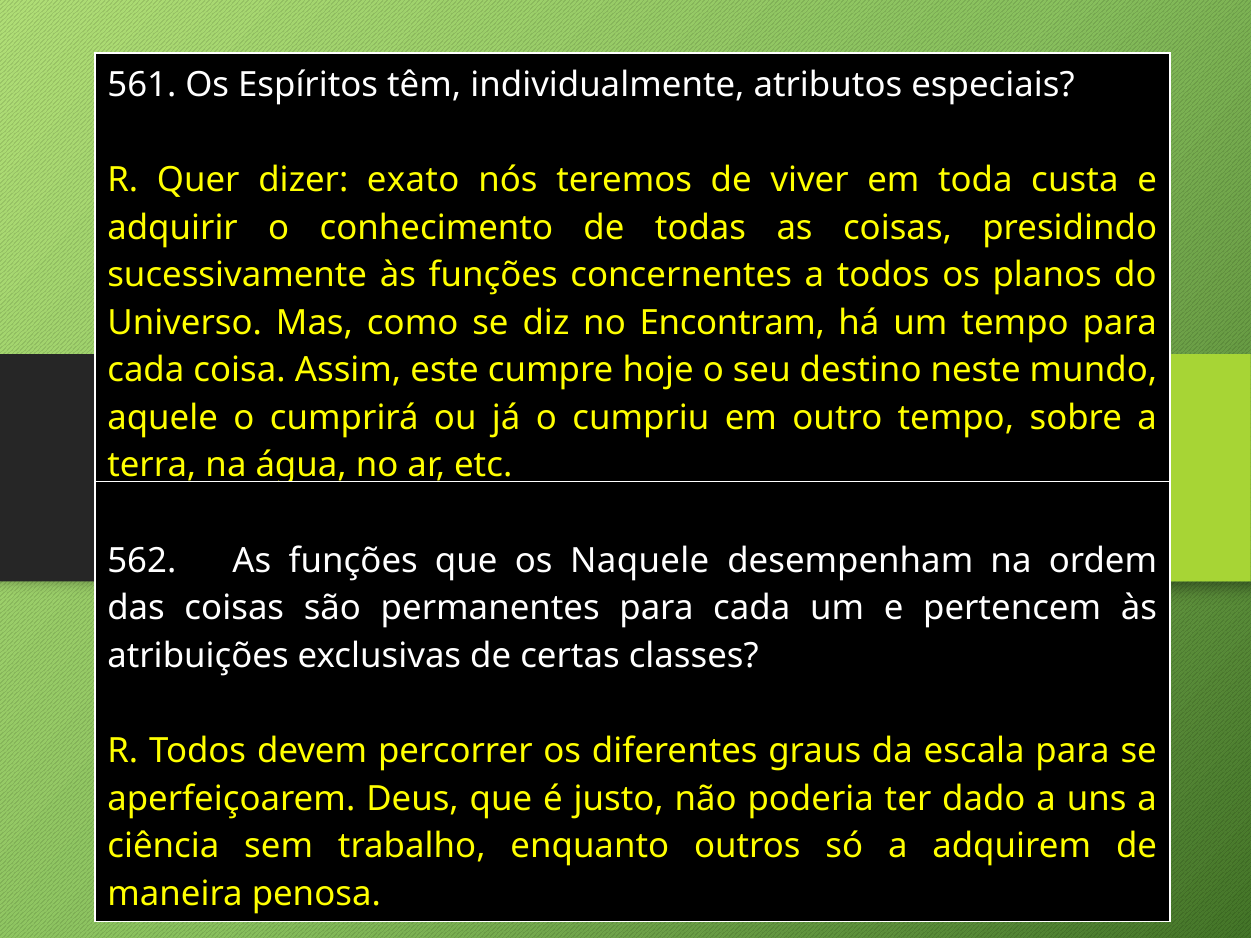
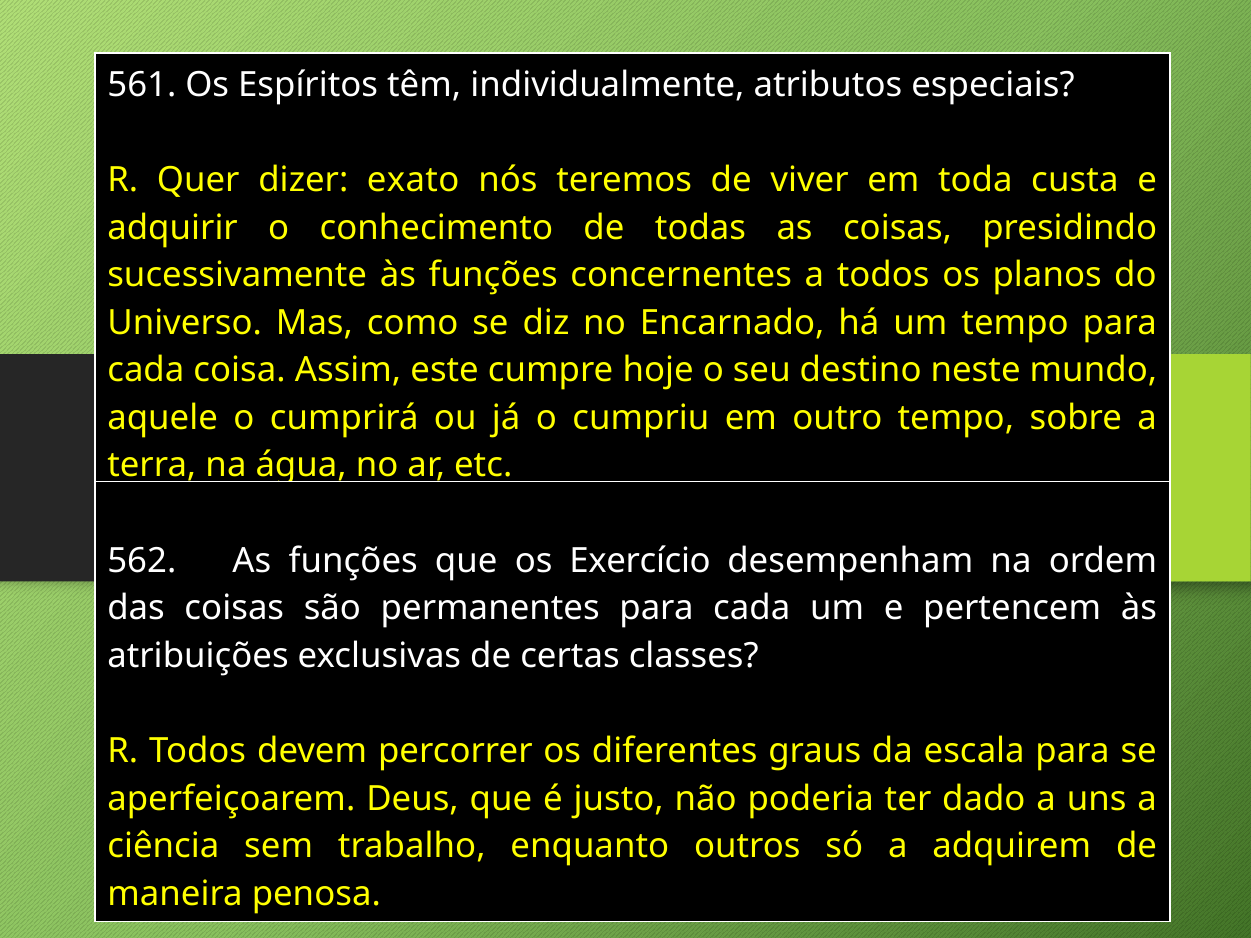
Encontram: Encontram -> Encarnado
Naquele: Naquele -> Exercício
